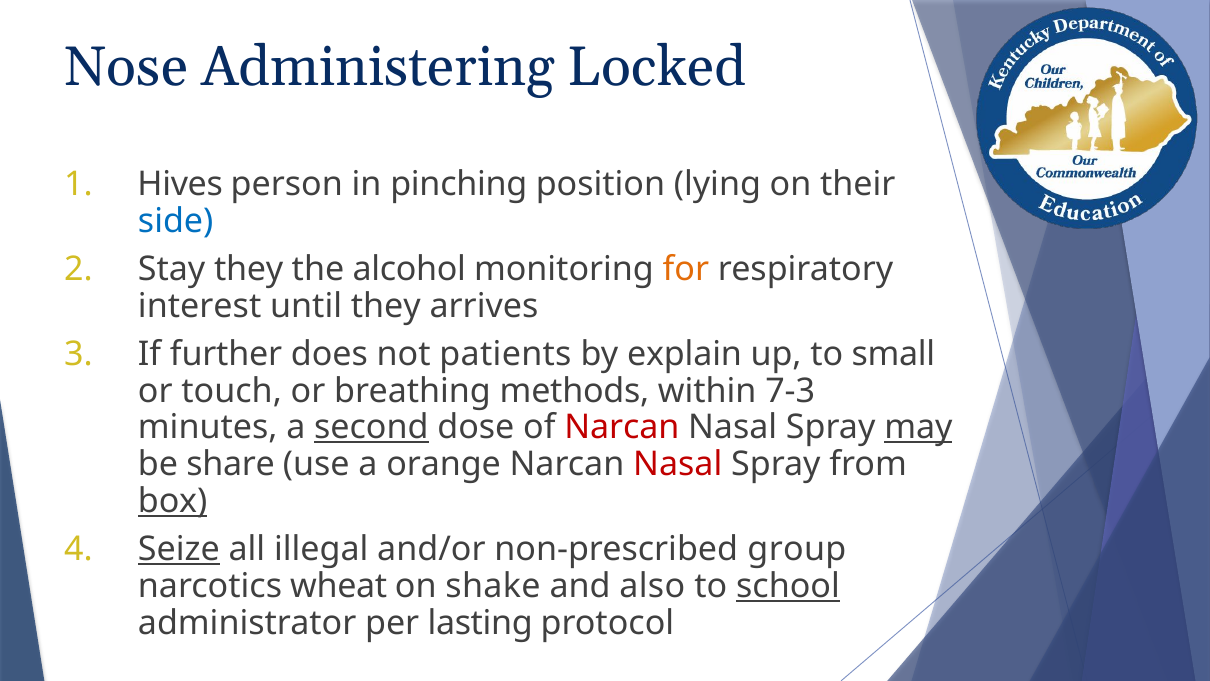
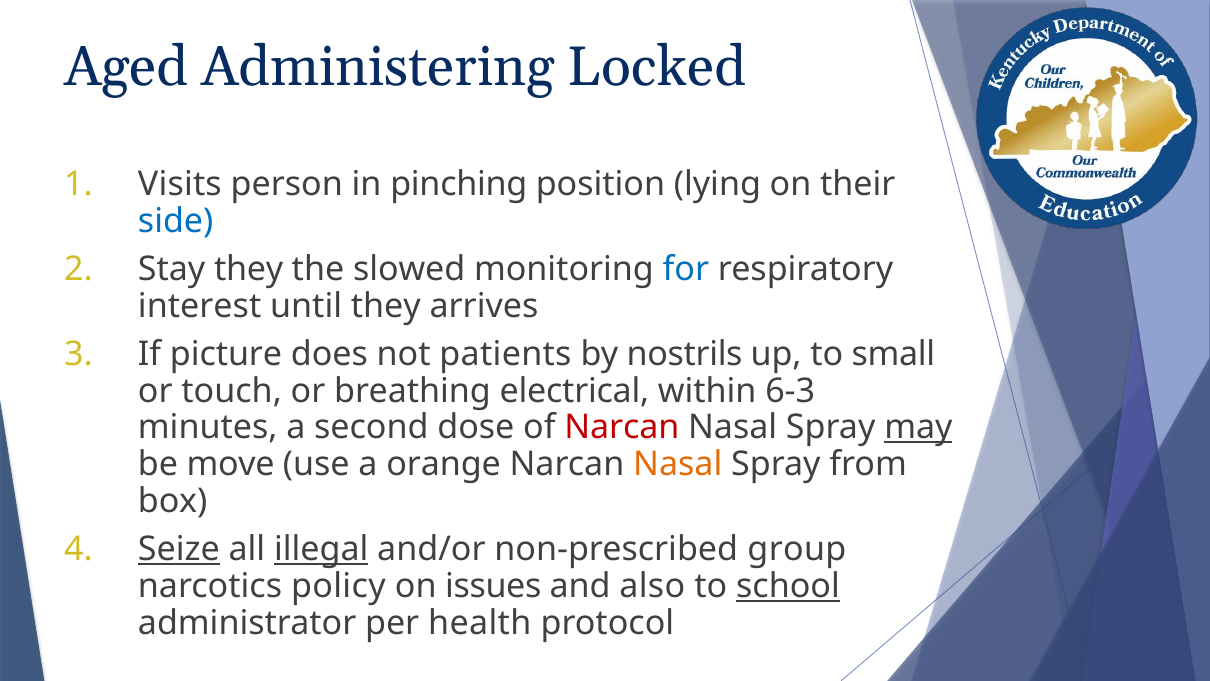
Nose: Nose -> Aged
Hives: Hives -> Visits
alcohol: alcohol -> slowed
for colour: orange -> blue
further: further -> picture
explain: explain -> nostrils
methods: methods -> electrical
7-3: 7-3 -> 6-3
second underline: present -> none
share: share -> move
Nasal at (678, 464) colour: red -> orange
box underline: present -> none
illegal underline: none -> present
wheat: wheat -> policy
shake: shake -> issues
lasting: lasting -> health
